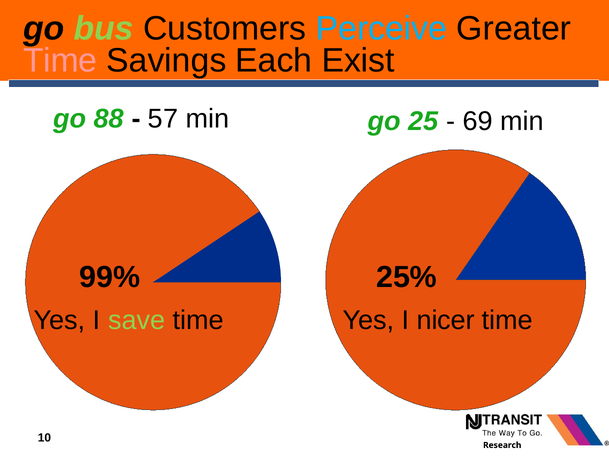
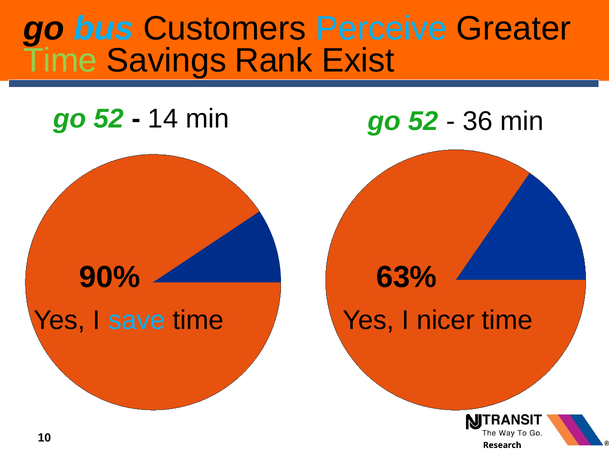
bus colour: light green -> light blue
Time at (60, 61) colour: pink -> light green
Each: Each -> Rank
88 at (109, 119): 88 -> 52
57: 57 -> 14
25 at (423, 121): 25 -> 52
69: 69 -> 36
99%: 99% -> 90%
25%: 25% -> 63%
save colour: light green -> light blue
